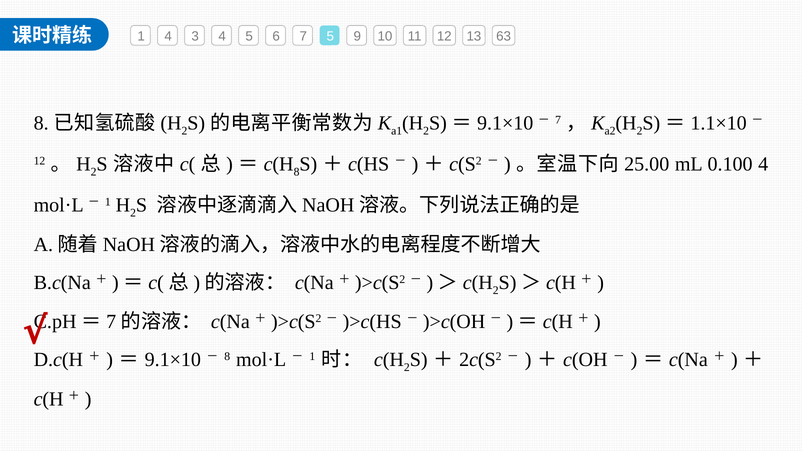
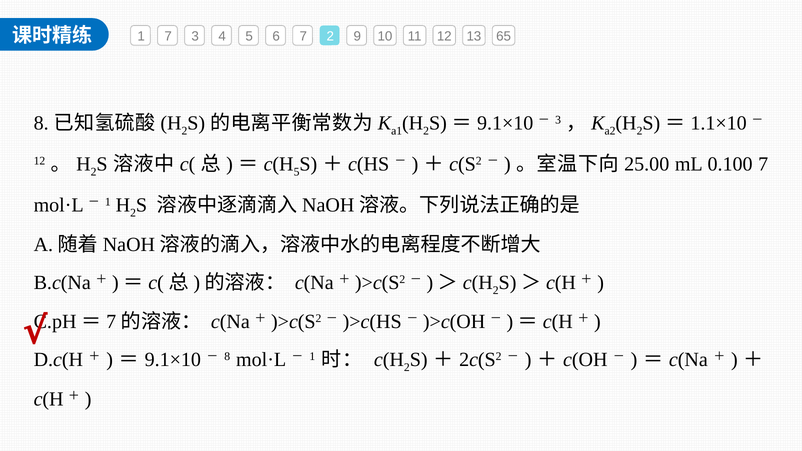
1 4: 4 -> 7
7 5: 5 -> 2
63: 63 -> 65
7 at (558, 120): 7 -> 3
8 at (297, 172): 8 -> 5
0.100 4: 4 -> 7
